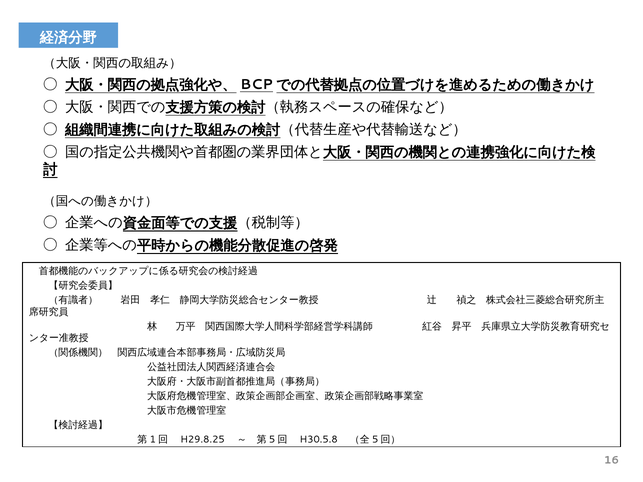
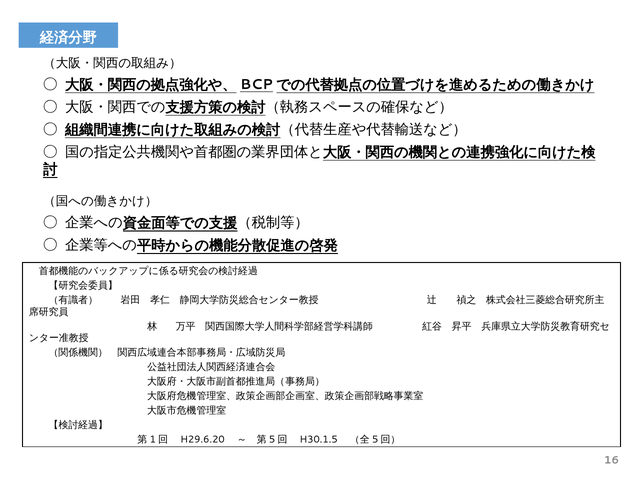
H29.8.25: H29.8.25 -> H29.6.20
H30.5.8: H30.5.8 -> H30.1.5
